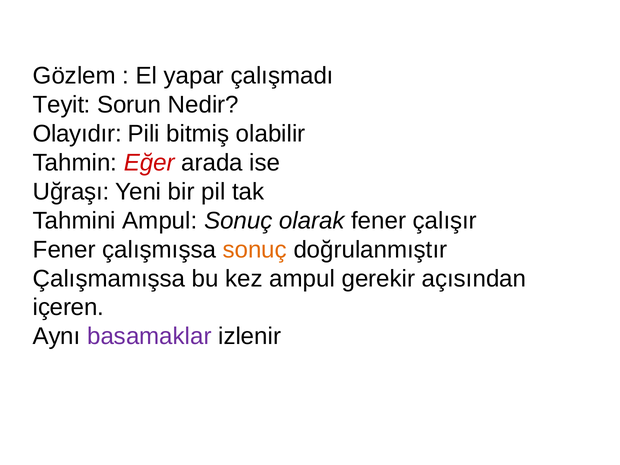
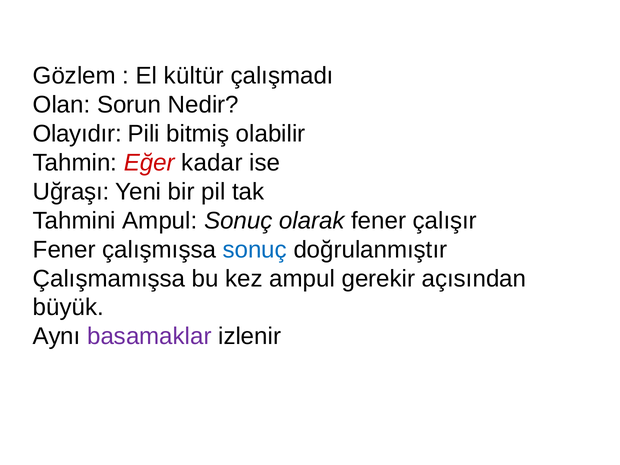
yapar: yapar -> kültür
Teyit: Teyit -> Olan
arada: arada -> kadar
sonuç at (255, 250) colour: orange -> blue
içeren: içeren -> büyük
